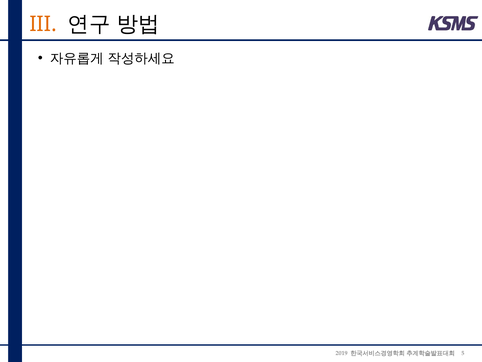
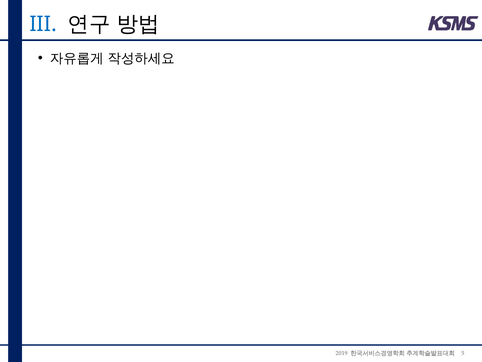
III colour: orange -> blue
